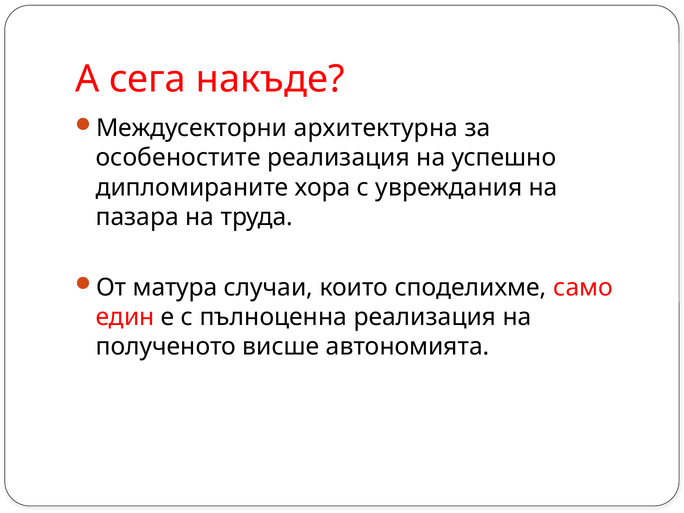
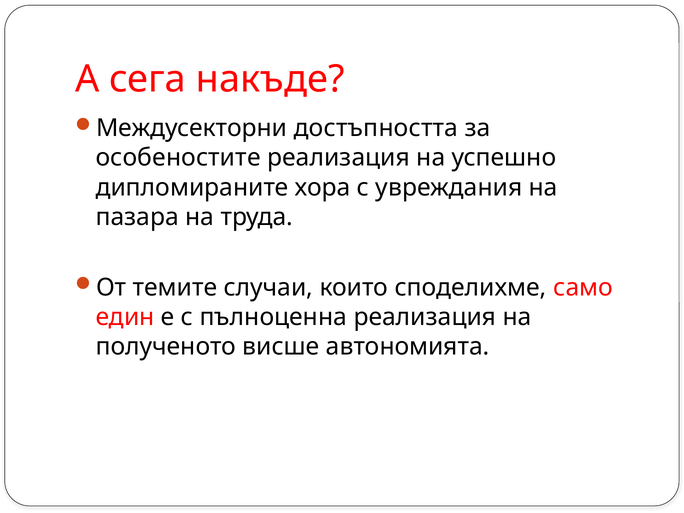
архитектурна: архитектурна -> достъпността
матура: матура -> темите
